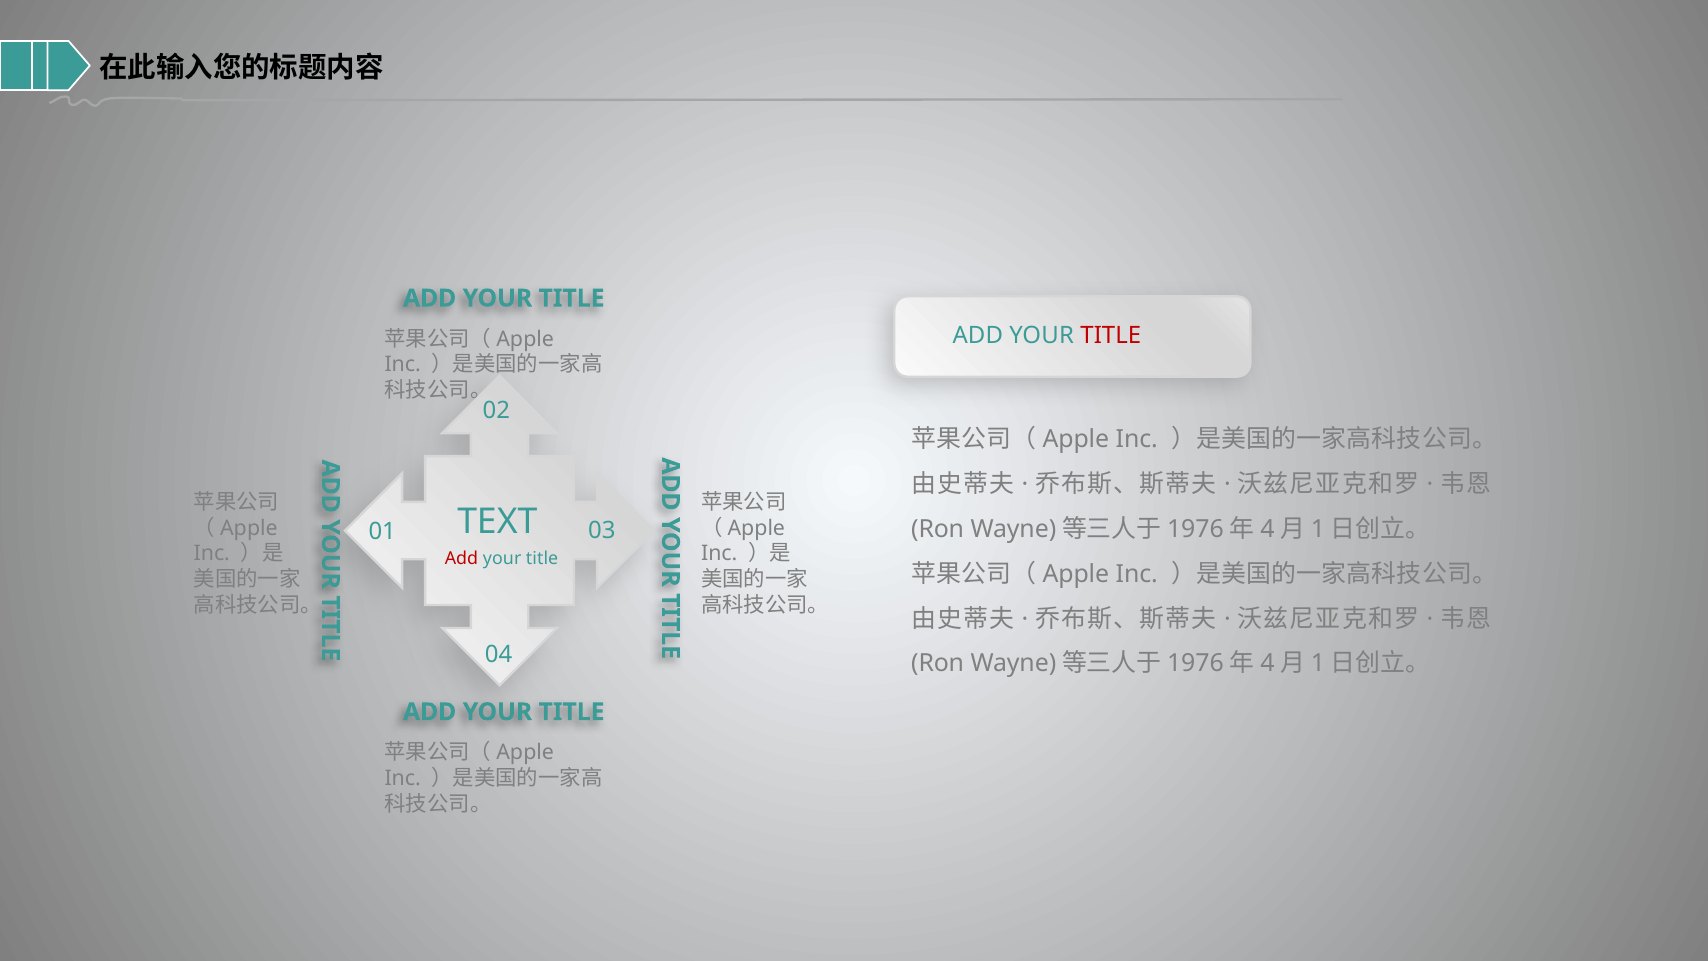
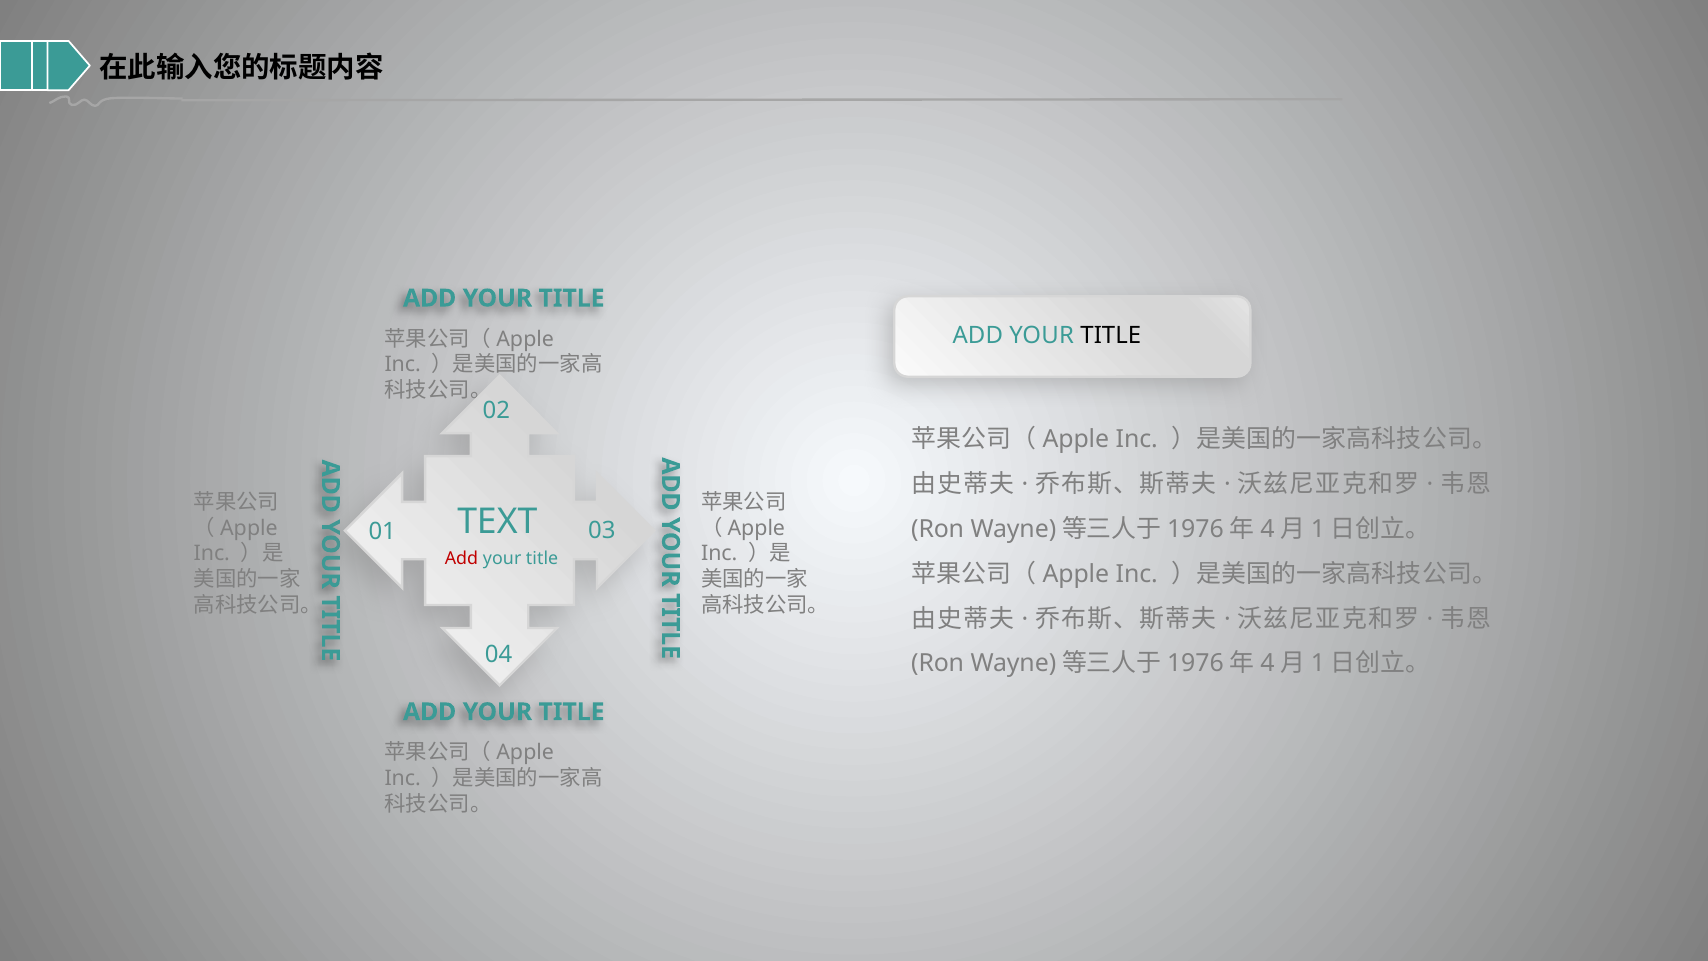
TITLE at (1111, 335) colour: red -> black
